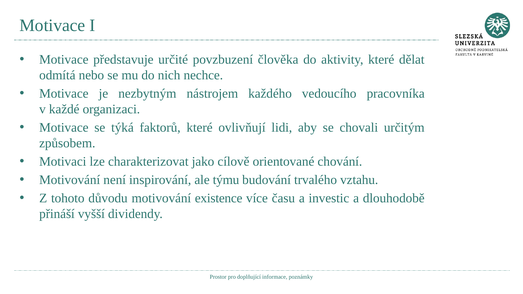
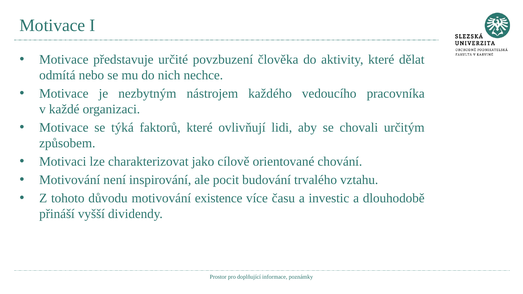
týmu: týmu -> pocit
